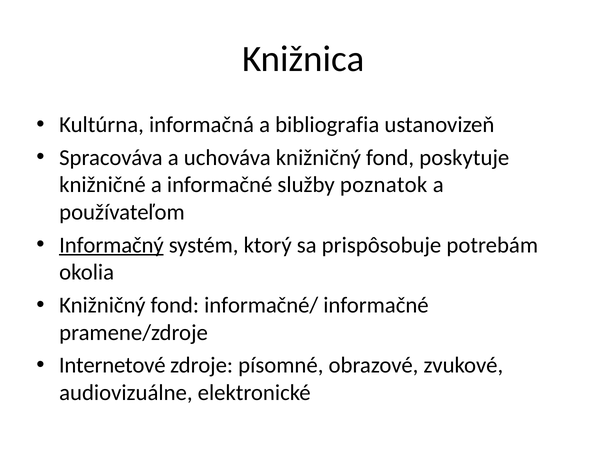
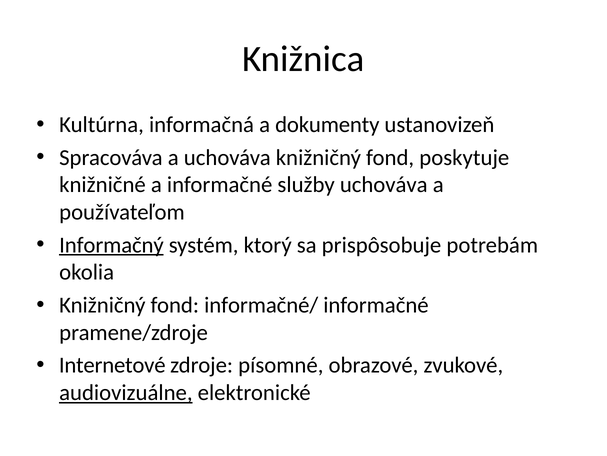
bibliografia: bibliografia -> dokumenty
služby poznatok: poznatok -> uchováva
audiovizuálne underline: none -> present
